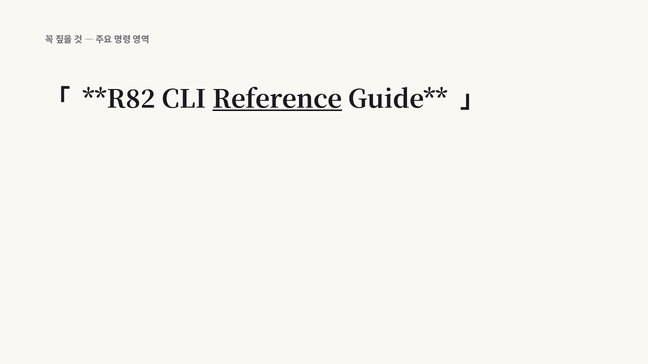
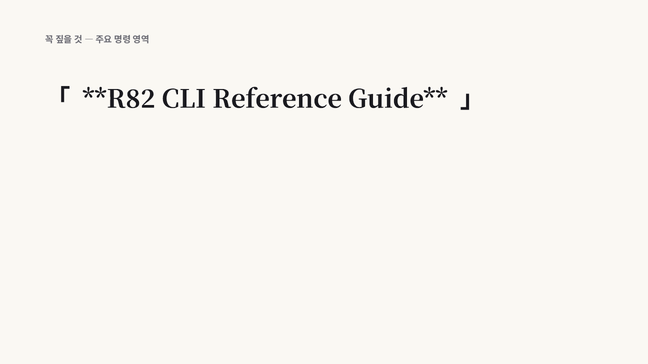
Reference underline: present -> none
